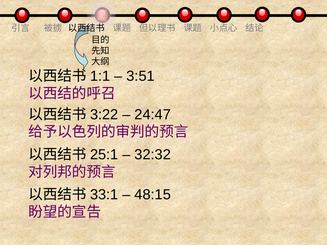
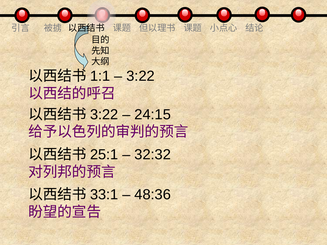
3:51 at (141, 76): 3:51 -> 3:22
24:47: 24:47 -> 24:15
48:15: 48:15 -> 48:36
